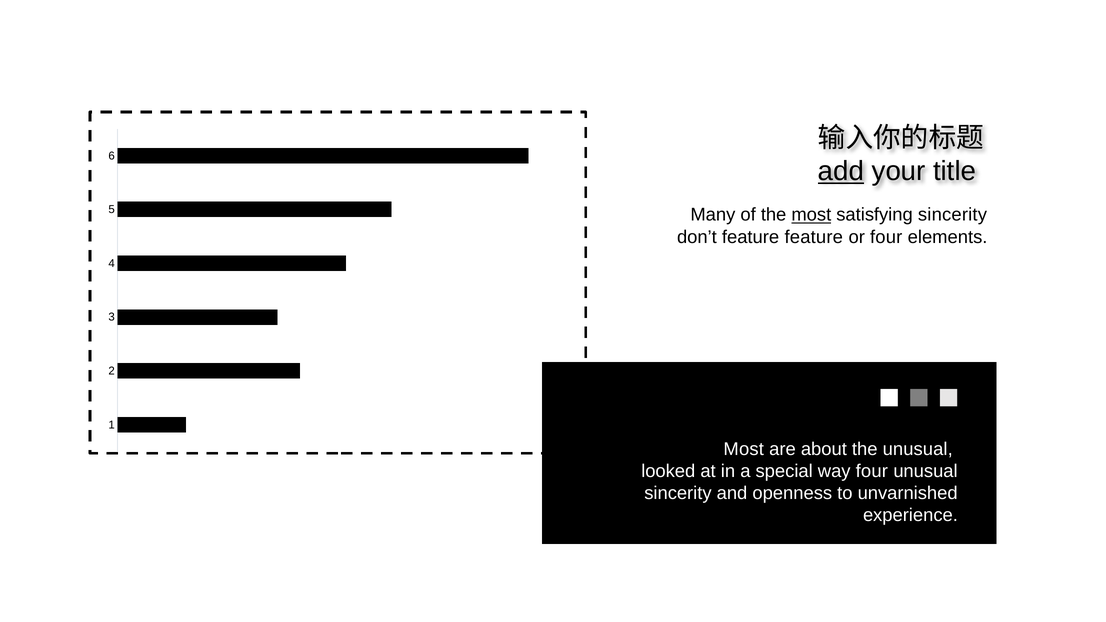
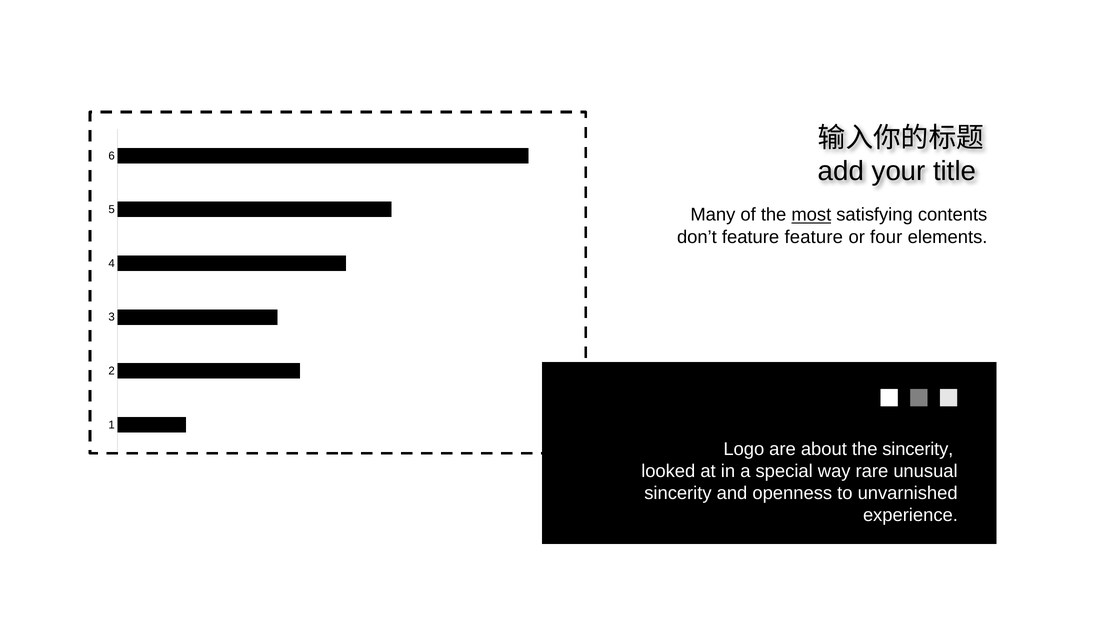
add underline: present -> none
satisfying sincerity: sincerity -> contents
Most at (744, 449): Most -> Logo
the unusual: unusual -> sincerity
way four: four -> rare
